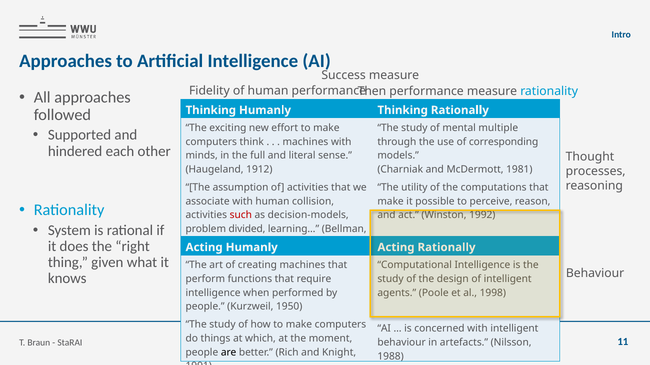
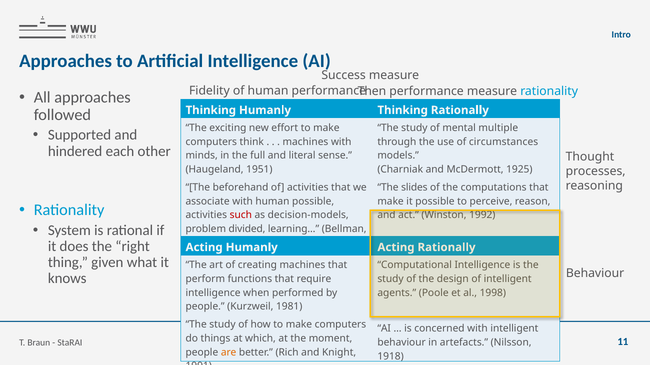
corresponding: corresponding -> circumstances
1912: 1912 -> 1951
1981: 1981 -> 1925
assumption: assumption -> beforehand
utility: utility -> slides
human collision: collision -> possible
1950: 1950 -> 1981
are colour: black -> orange
1988: 1988 -> 1918
